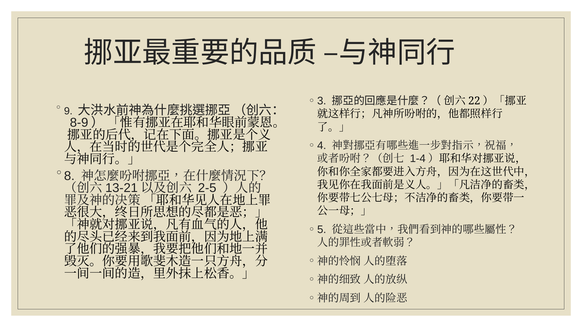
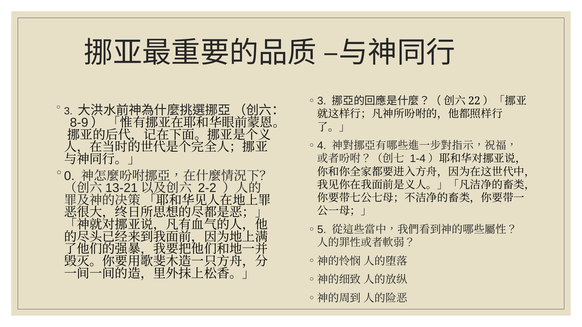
9: 9 -> 3
8: 8 -> 0
2-5: 2-5 -> 2-2
